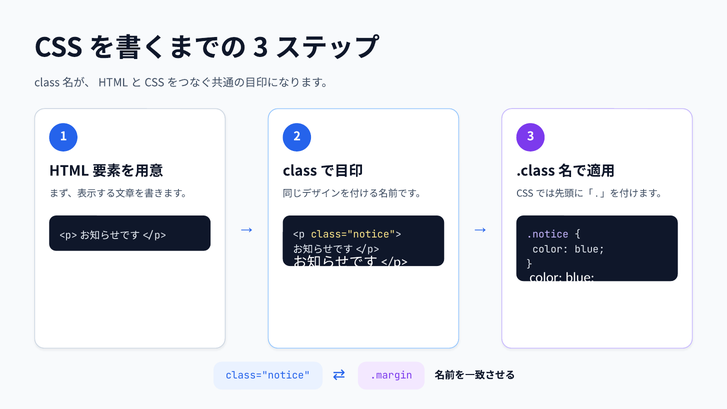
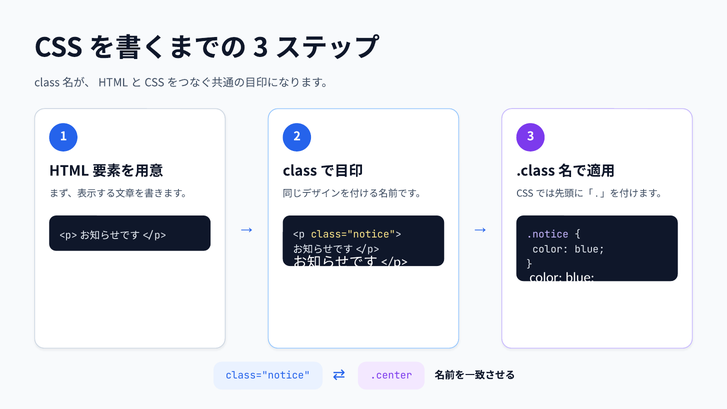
.margin: .margin -> .center
